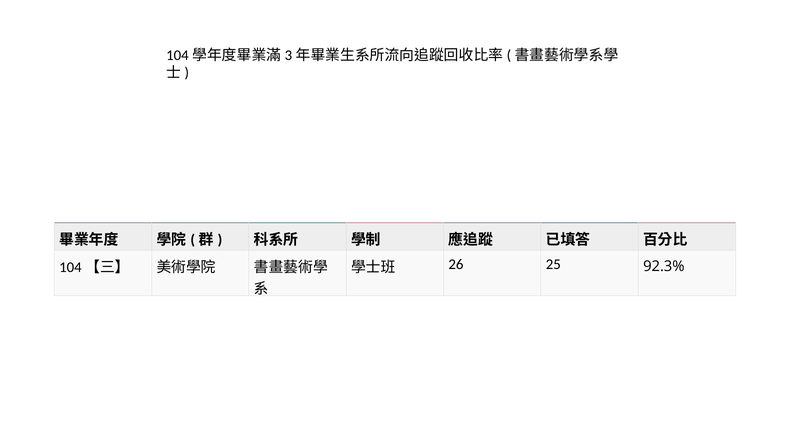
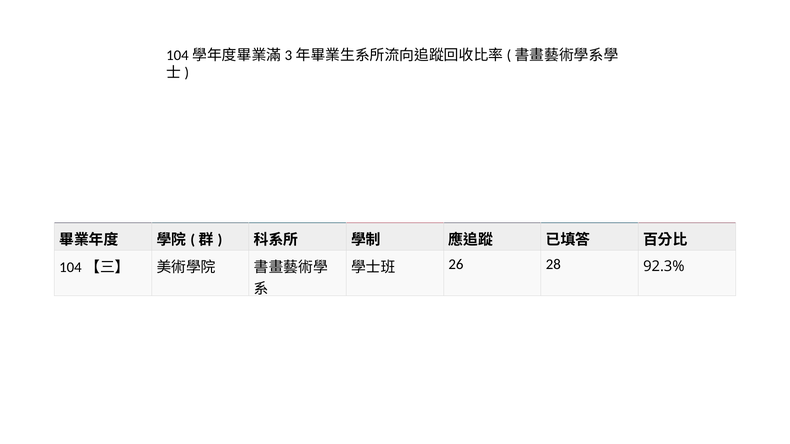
25: 25 -> 28
